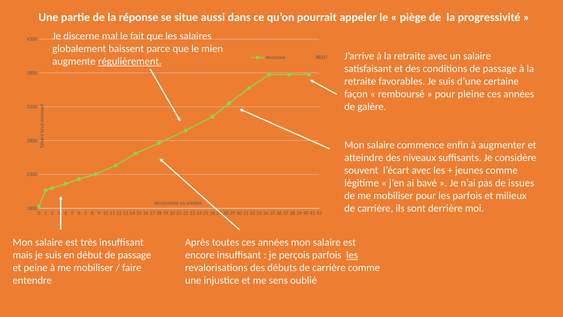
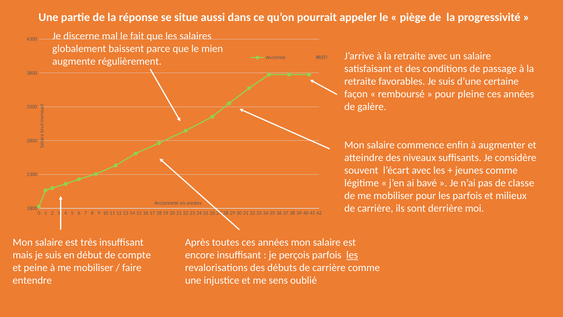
régulièrement underline: present -> none
issues: issues -> classe
début de passage: passage -> compte
